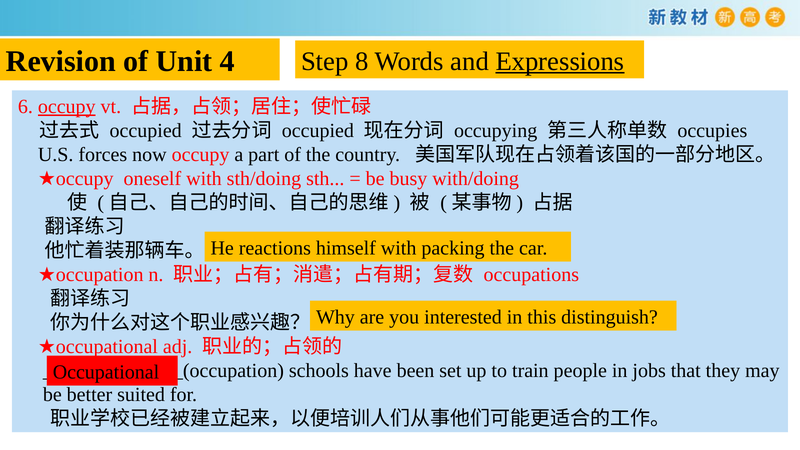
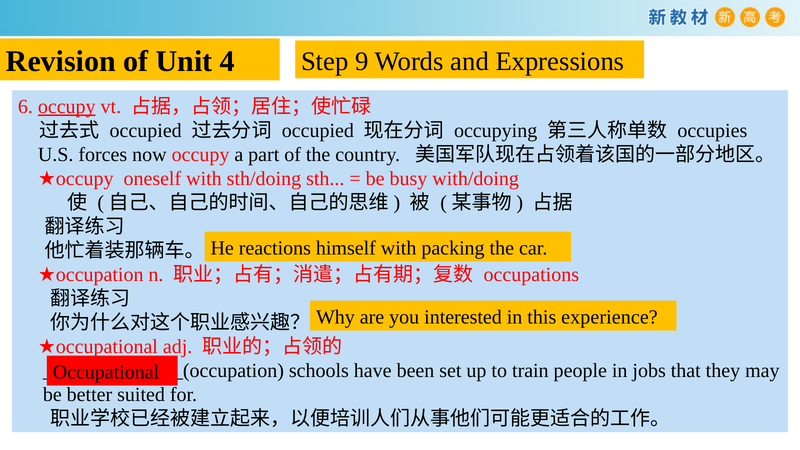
8: 8 -> 9
Expressions underline: present -> none
distinguish: distinguish -> experience
